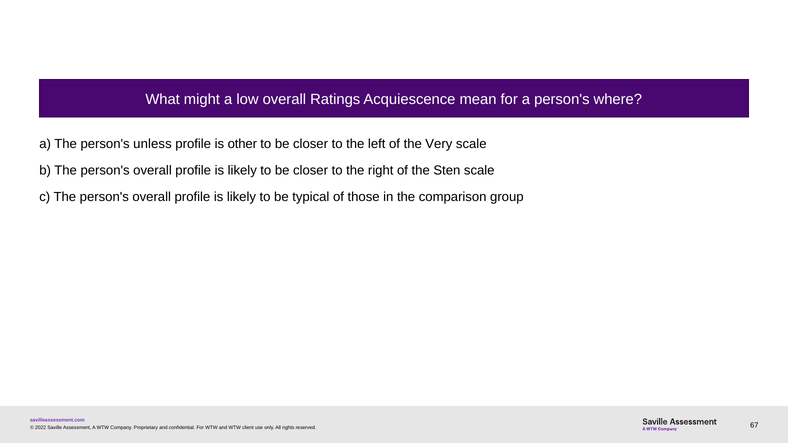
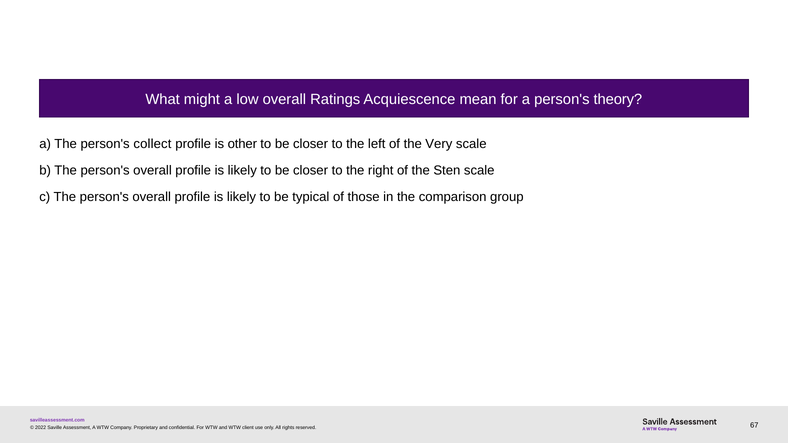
where: where -> theory
unless: unless -> collect
